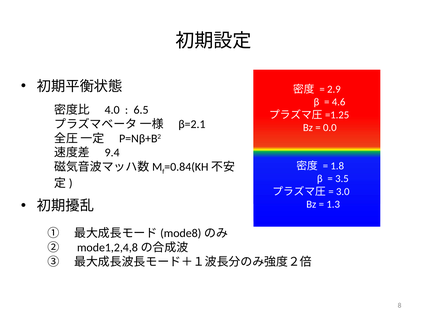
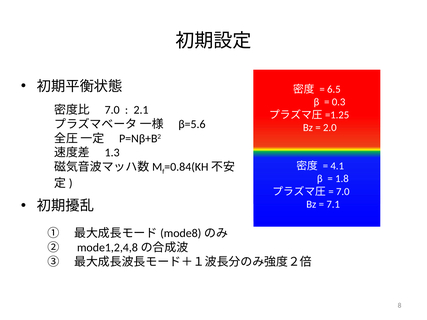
2.9: 2.9 -> 6.5
4.6: 4.6 -> 0.3
4.0 at (112, 110): 4.0 -> 7.0
6.5: 6.5 -> 2.1
β=2.1: β=2.1 -> β=5.6
0.0: 0.0 -> 2.0
9.4: 9.4 -> 1.3
1.8: 1.8 -> 4.1
3.5: 3.5 -> 1.8
3.0 at (343, 192): 3.0 -> 7.0
1.3: 1.3 -> 7.1
